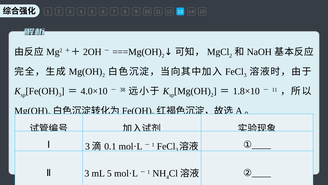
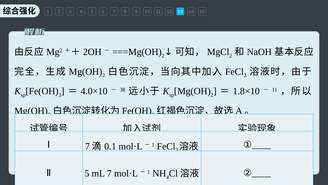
Ⅰ 3: 3 -> 7
Ⅱ 3: 3 -> 5
mL 5: 5 -> 7
